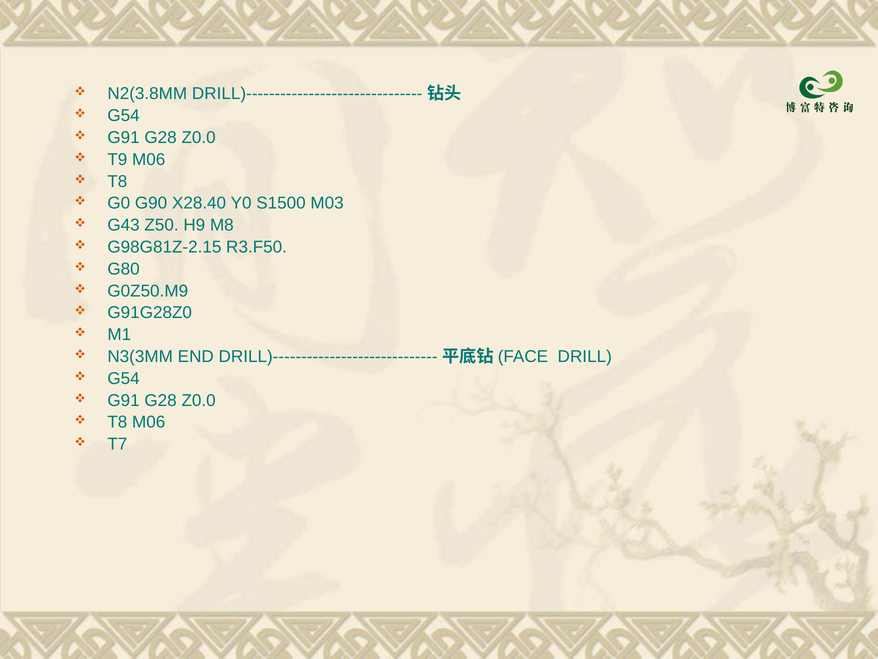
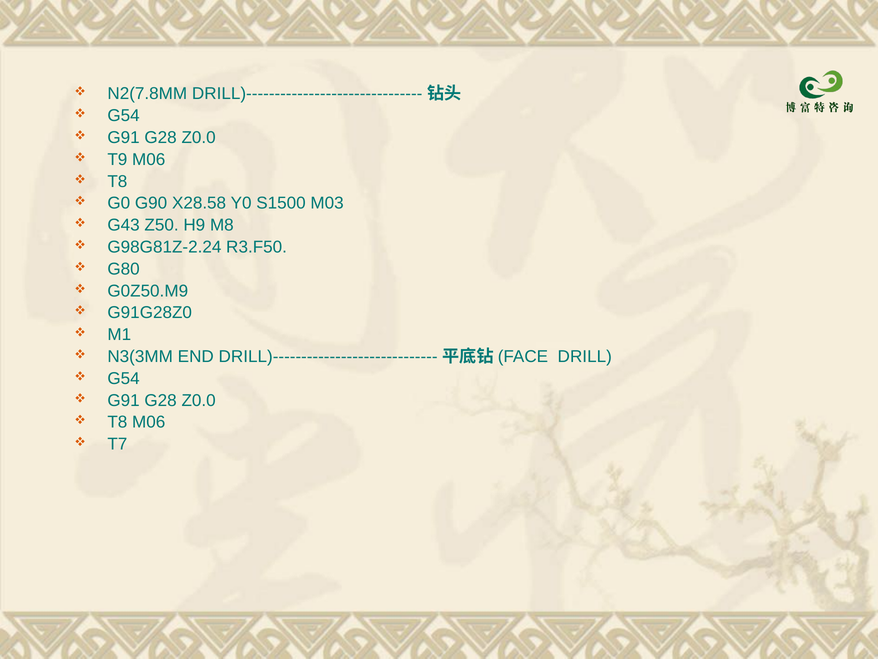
N2(3.8MM: N2(3.8MM -> N2(7.8MM
X28.40: X28.40 -> X28.58
G98G81Z-2.15: G98G81Z-2.15 -> G98G81Z-2.24
